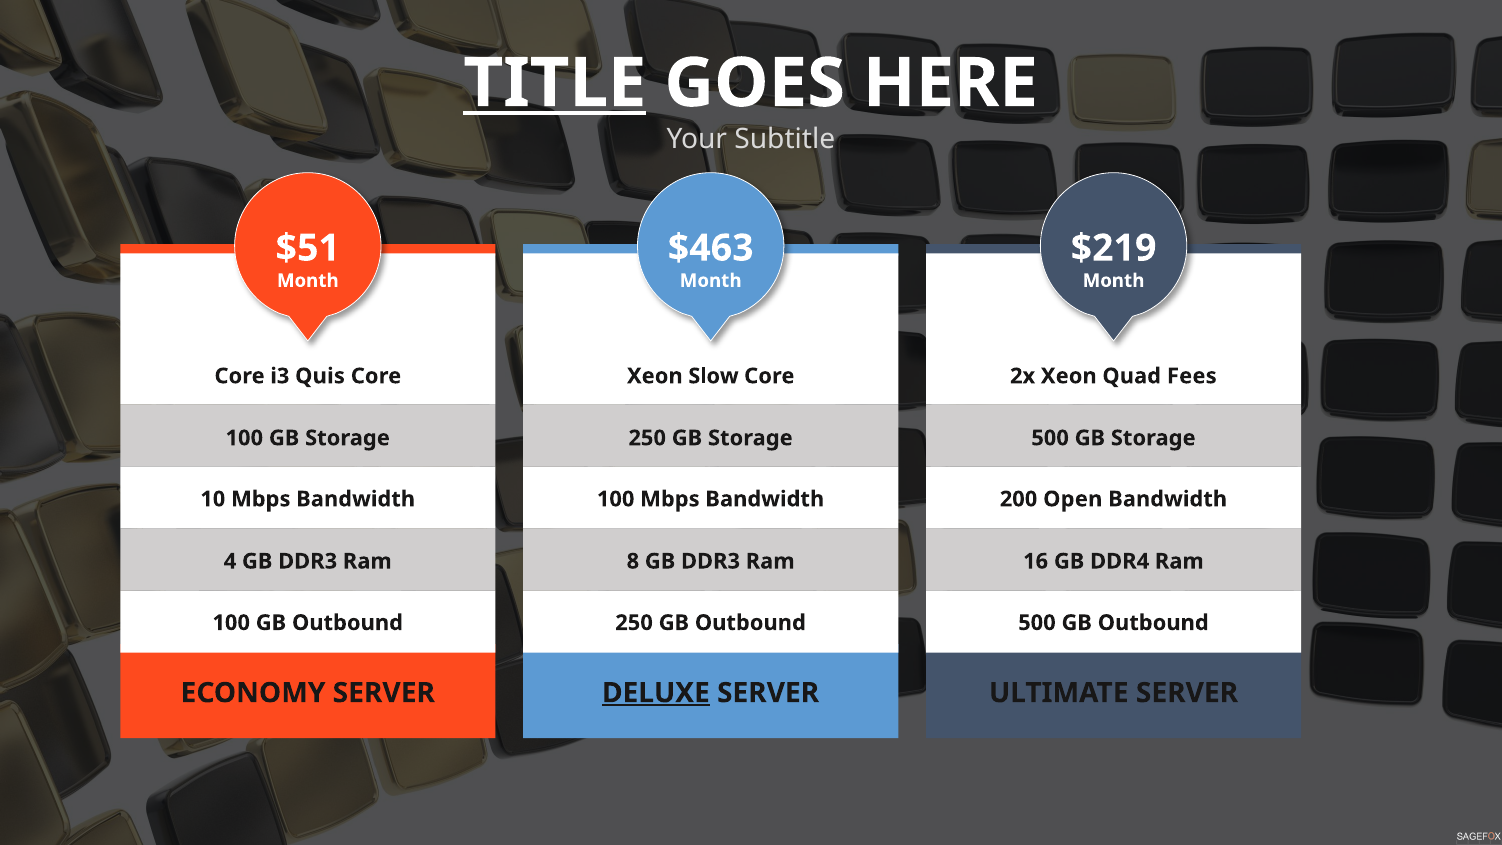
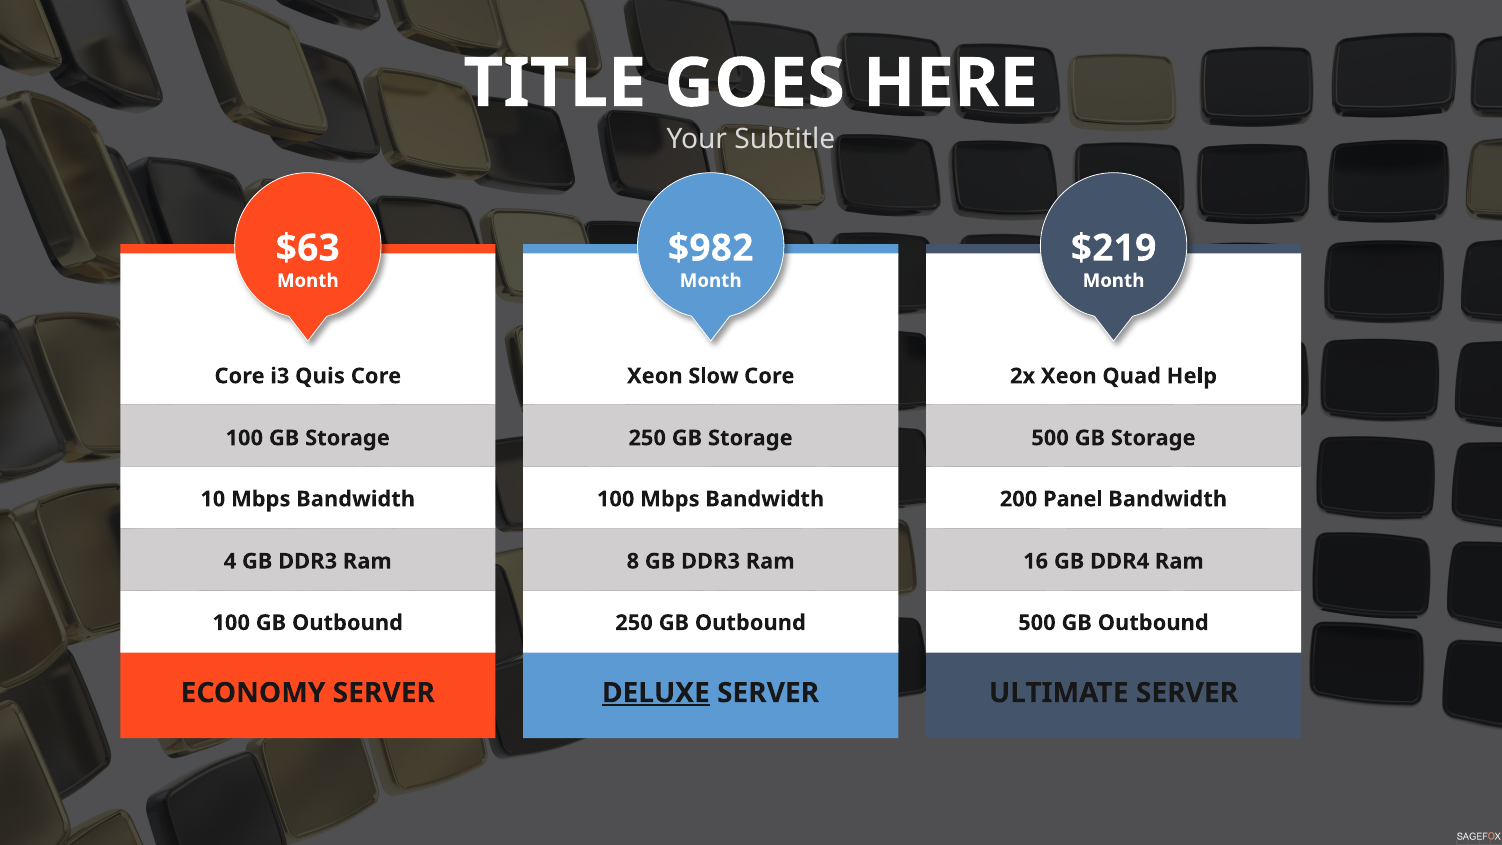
TITLE underline: present -> none
$51: $51 -> $63
$463: $463 -> $982
Fees: Fees -> Help
Open: Open -> Panel
